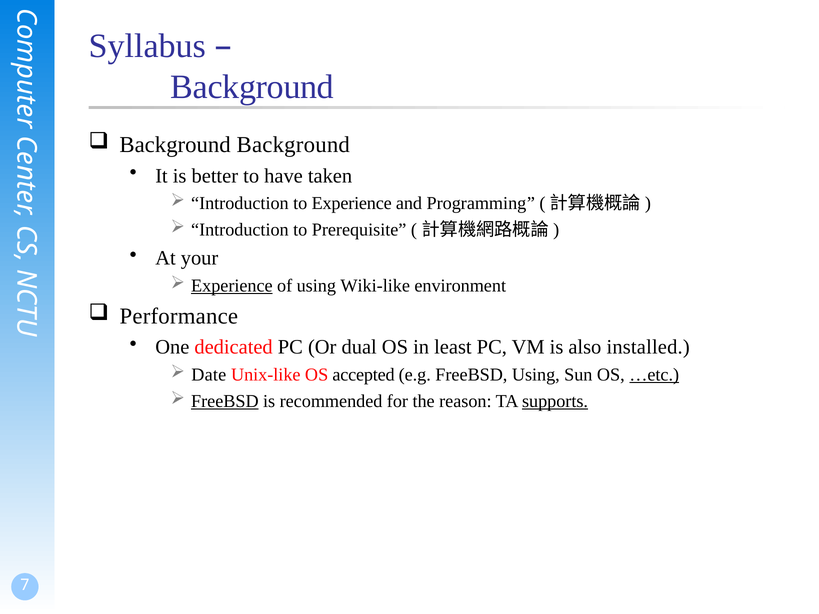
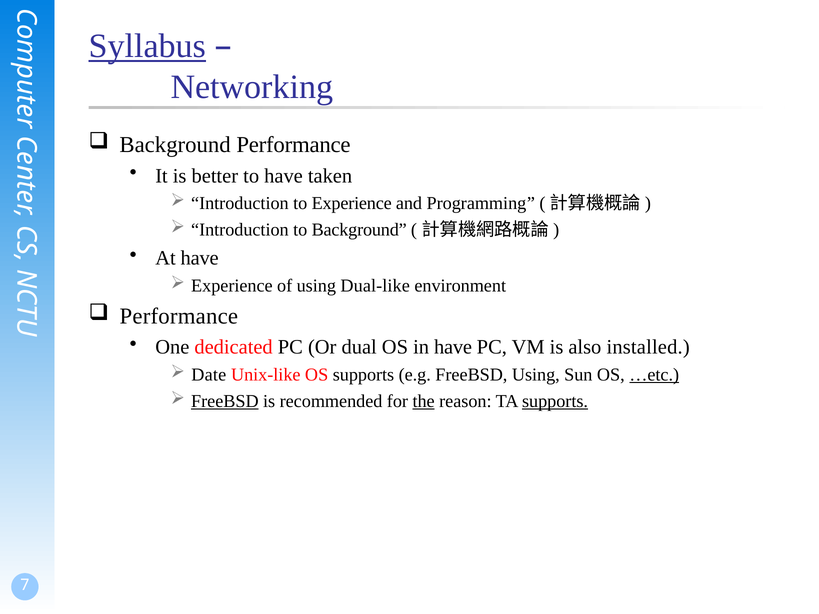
Syllabus underline: none -> present
Background at (252, 87): Background -> Networking
Background Background: Background -> Performance
to Prerequisite: Prerequisite -> Background
At your: your -> have
Experience at (232, 286) underline: present -> none
Wiki-like: Wiki-like -> Dual-like
in least: least -> have
OS accepted: accepted -> supports
the underline: none -> present
